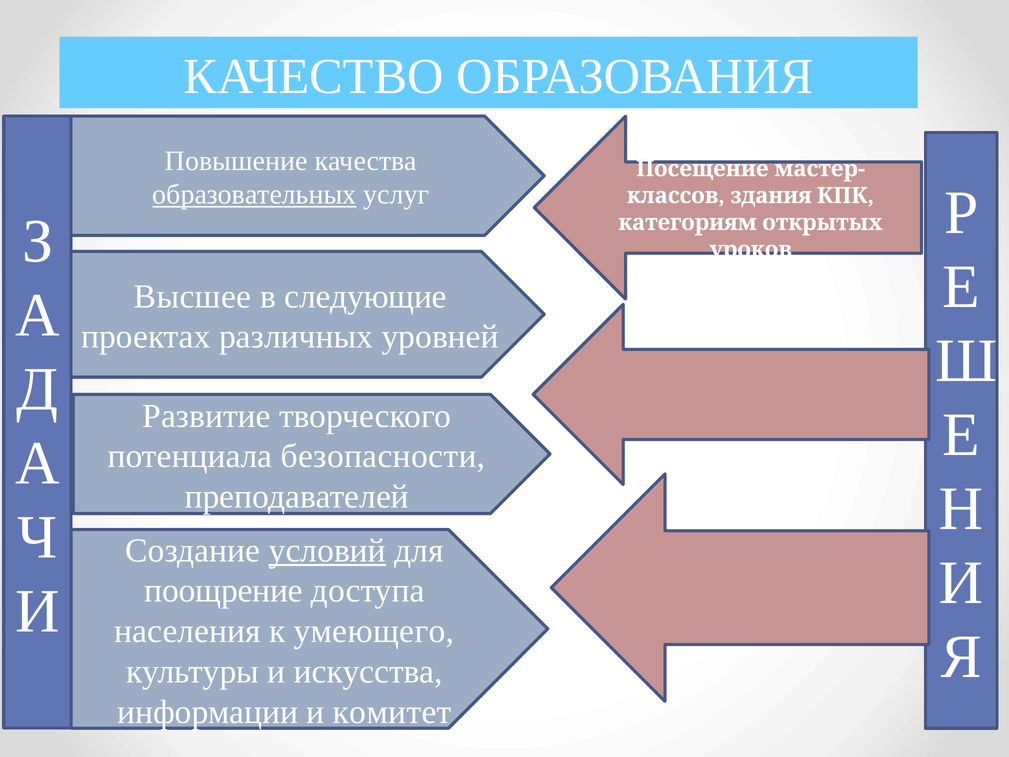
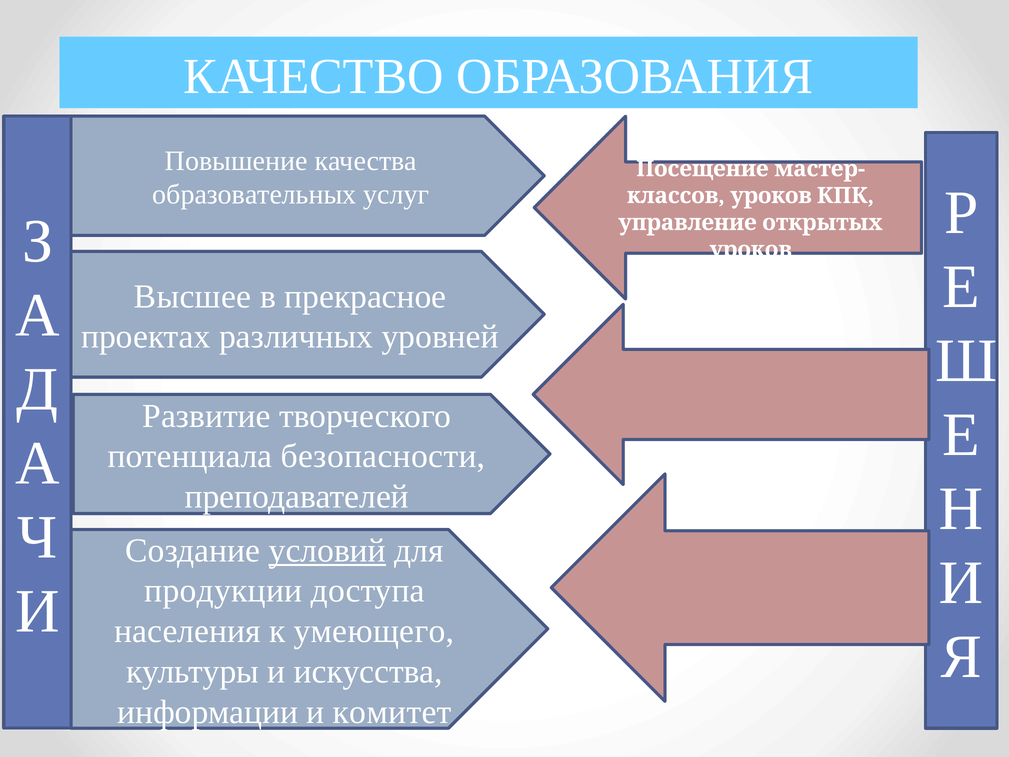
образовательных underline: present -> none
здания at (771, 196): здания -> уроков
категориям: категориям -> управление
следующие: следующие -> прекрасное
поощрение: поощрение -> продукции
